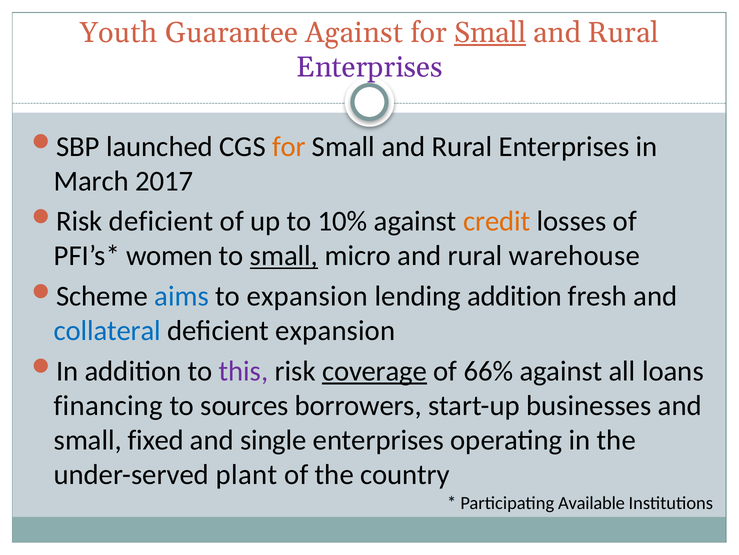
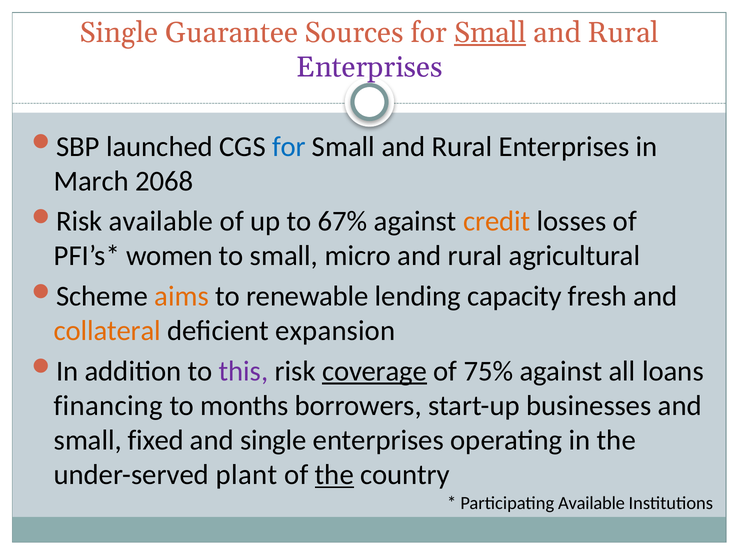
Youth at (119, 33): Youth -> Single
Guarantee Against: Against -> Sources
for at (289, 146) colour: orange -> blue
2017: 2017 -> 2068
deficient at (161, 221): deficient -> available
10%: 10% -> 67%
small at (284, 256) underline: present -> none
warehouse: warehouse -> agricultural
aims colour: blue -> orange
to expansion: expansion -> renewable
lending addition: addition -> capacity
collateral colour: blue -> orange
66%: 66% -> 75%
sources: sources -> months
the at (334, 474) underline: none -> present
